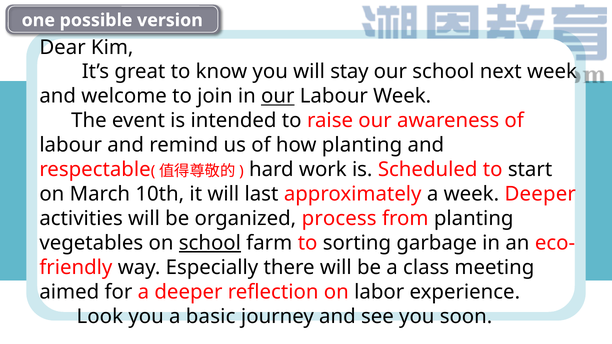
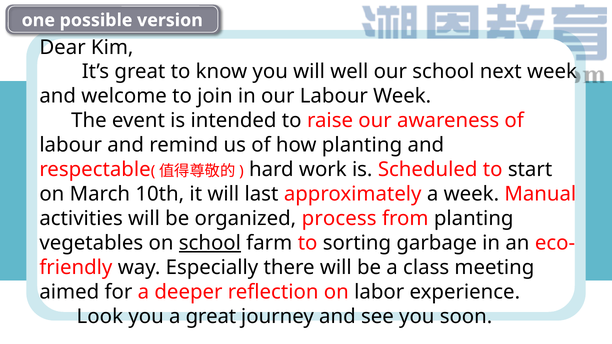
stay: stay -> well
our at (278, 96) underline: present -> none
week Deeper: Deeper -> Manual
a basic: basic -> great
